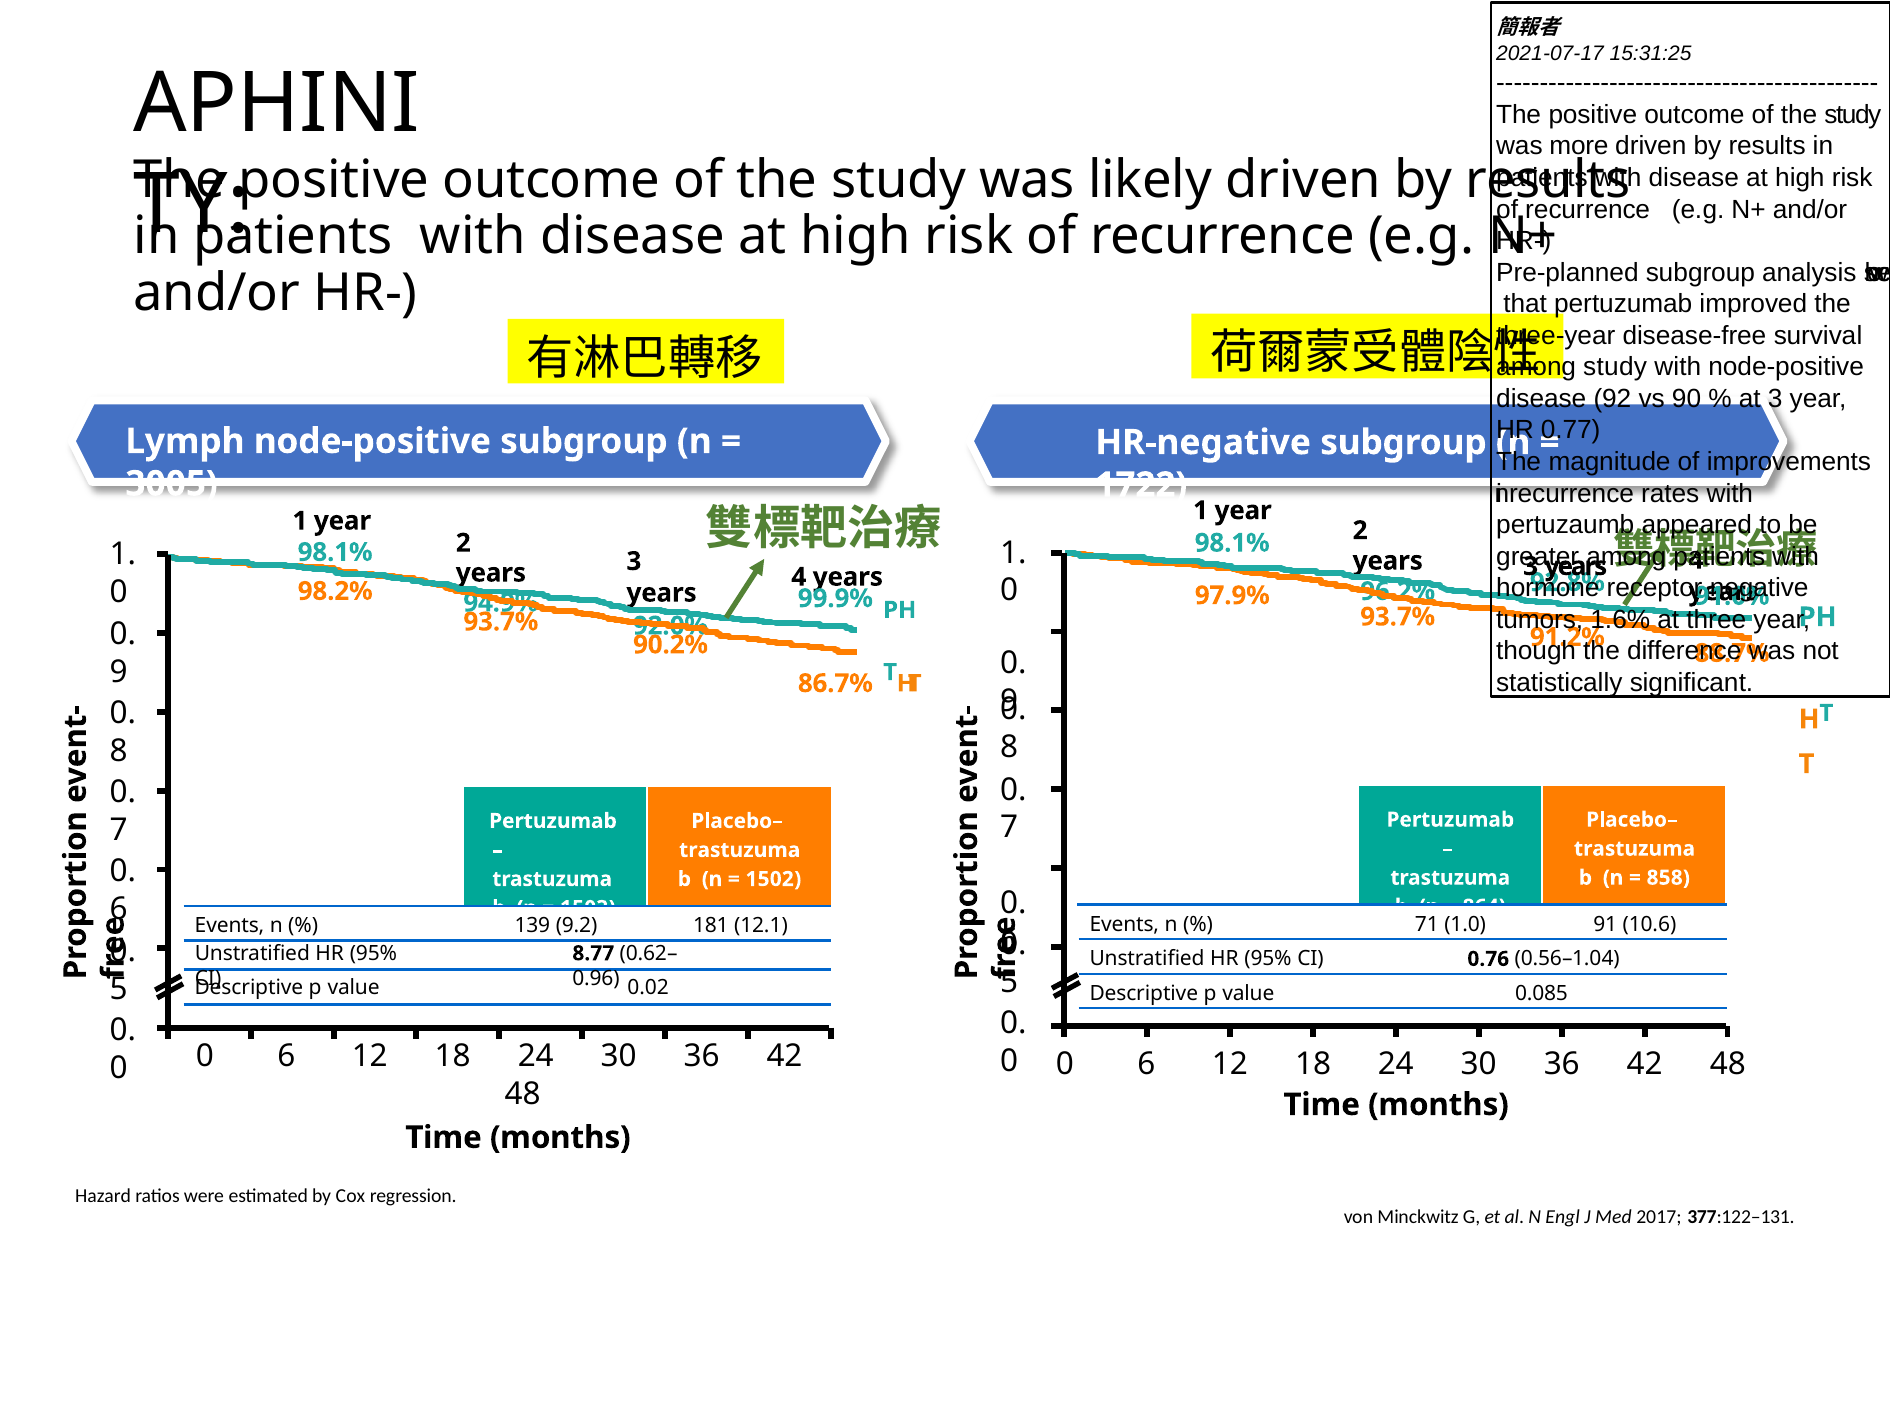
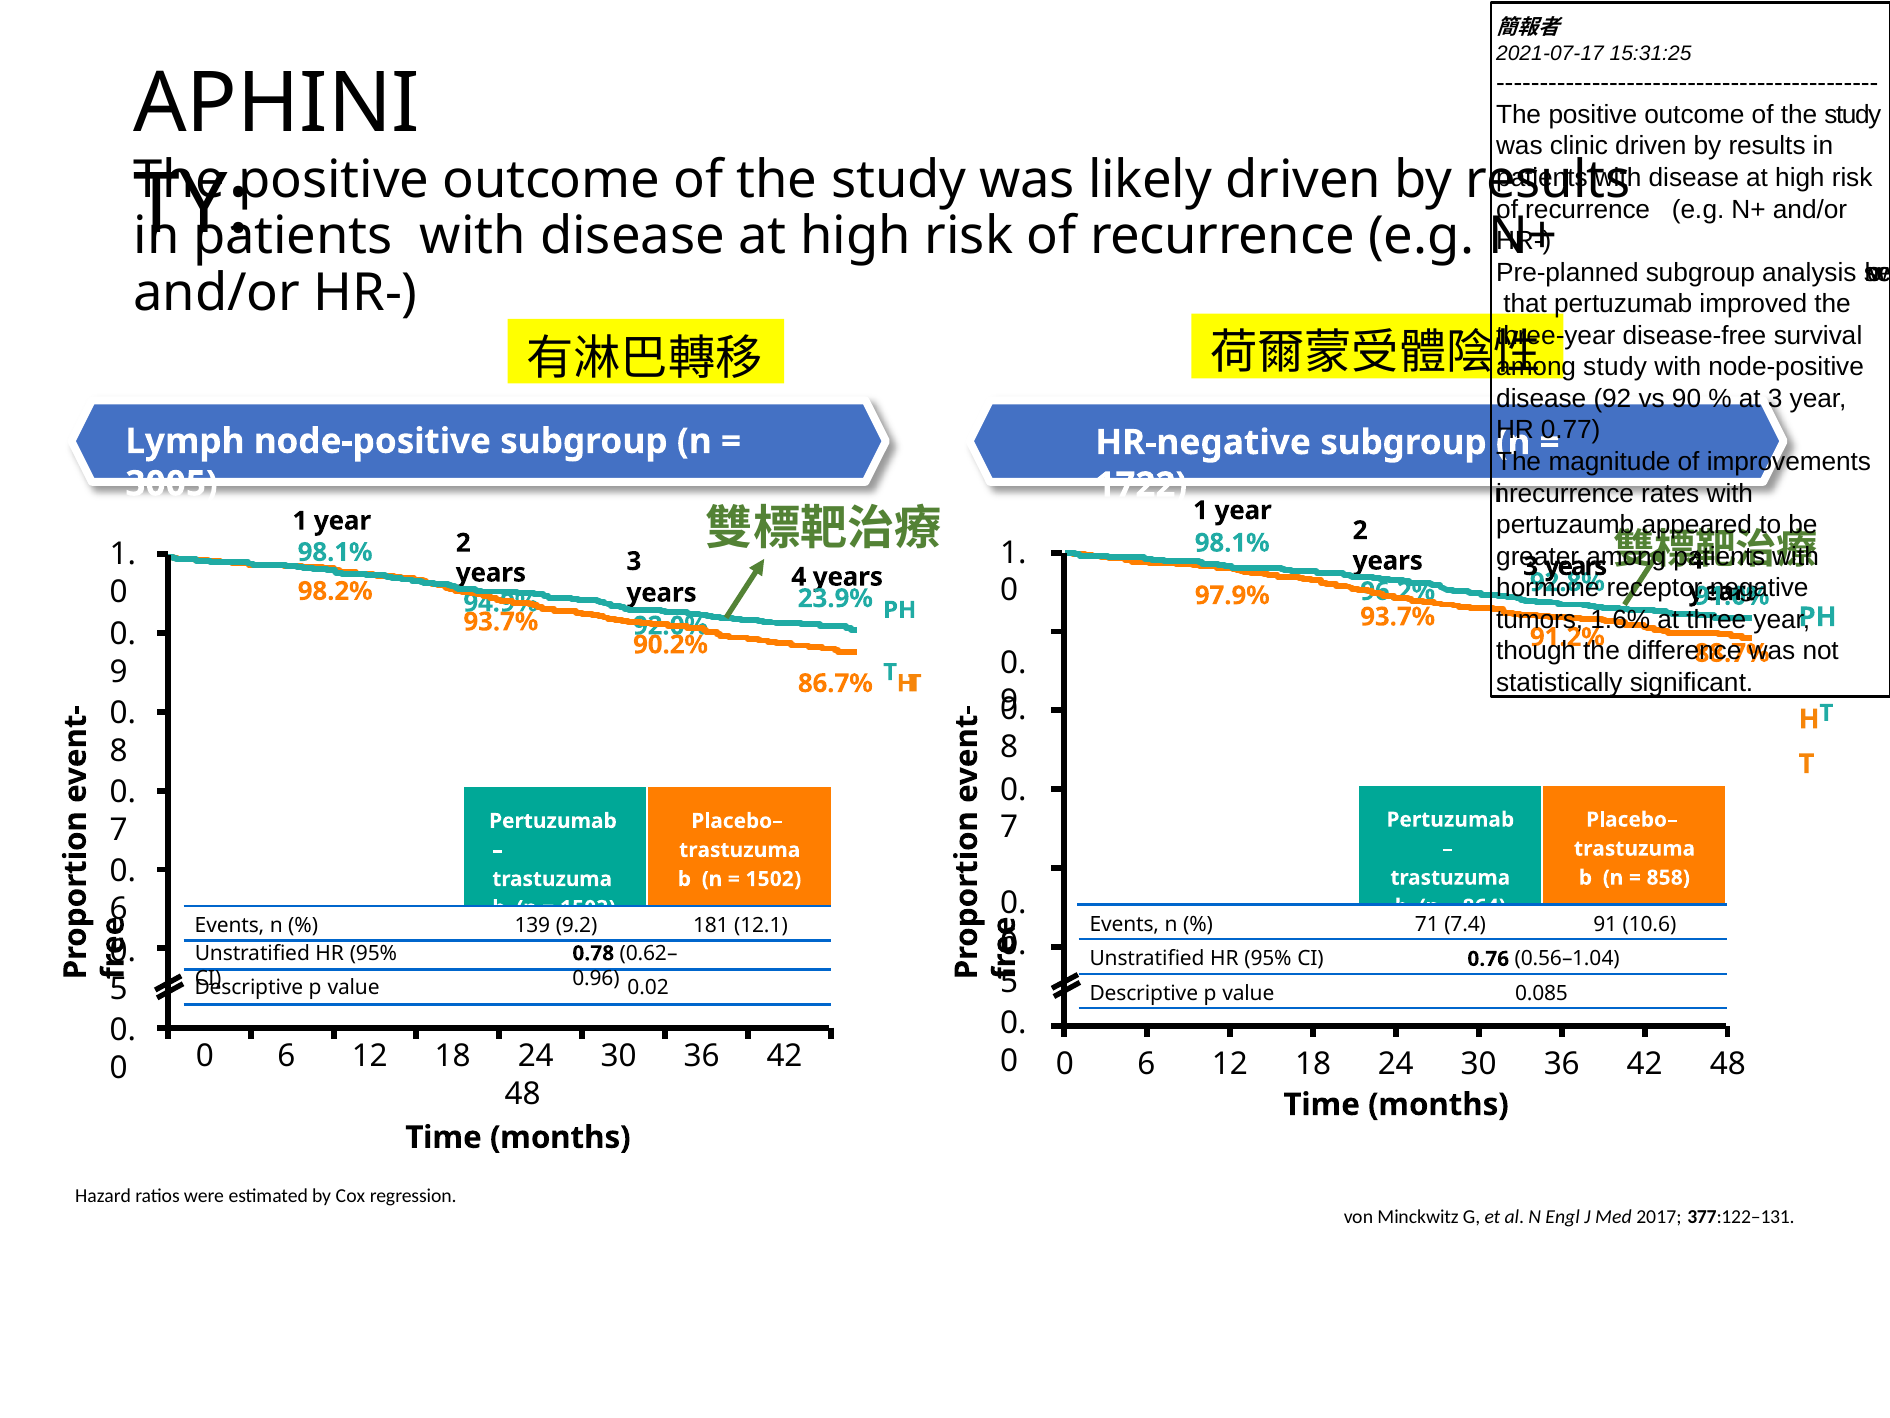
more: more -> clinic
99.9%: 99.9% -> 23.9%
1.0: 1.0 -> 7.4
8.77: 8.77 -> 0.78
